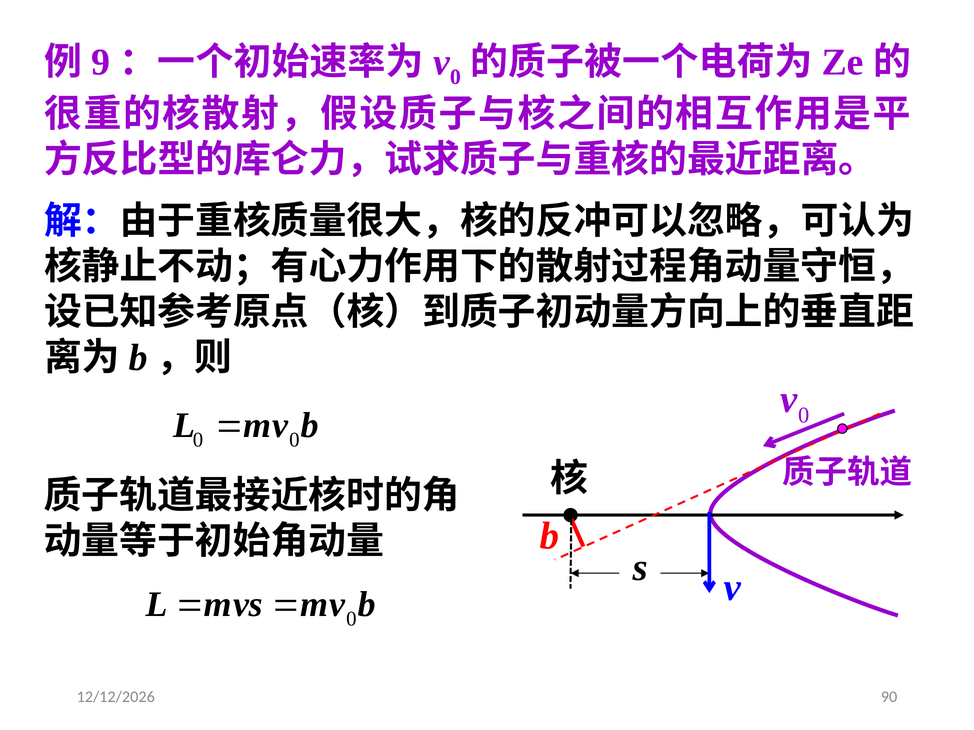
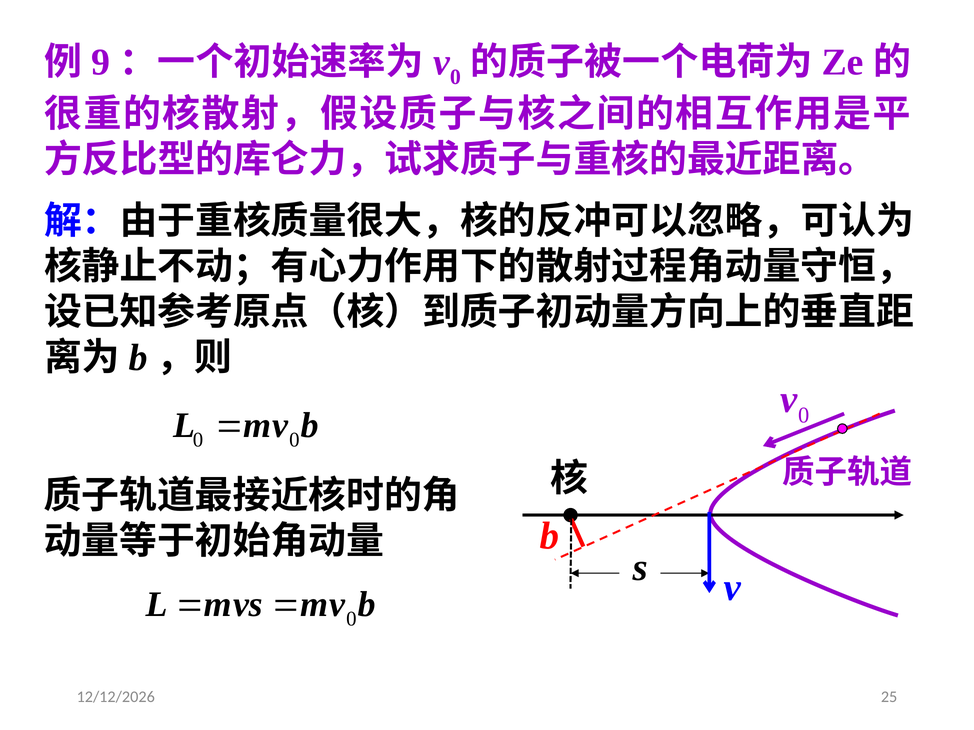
90: 90 -> 25
